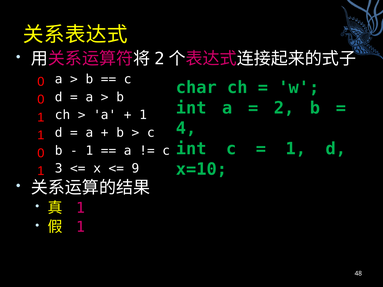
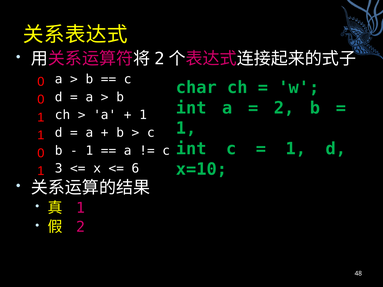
4 at (186, 128): 4 -> 1
9: 9 -> 6
1 at (81, 227): 1 -> 2
